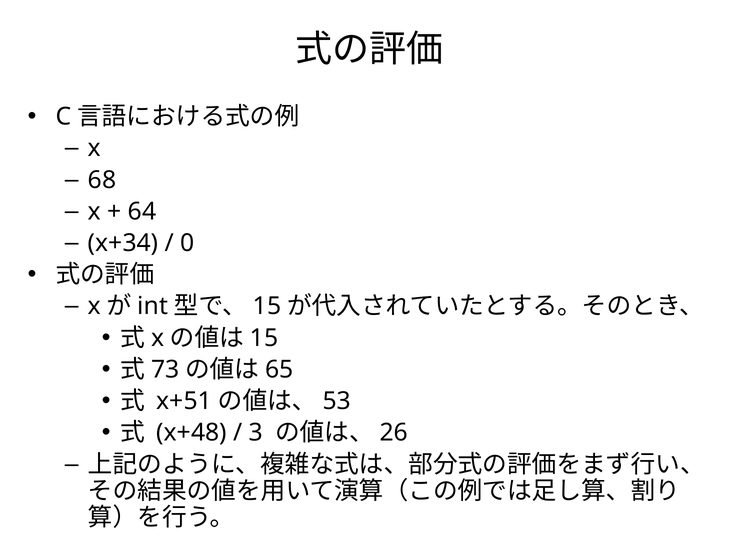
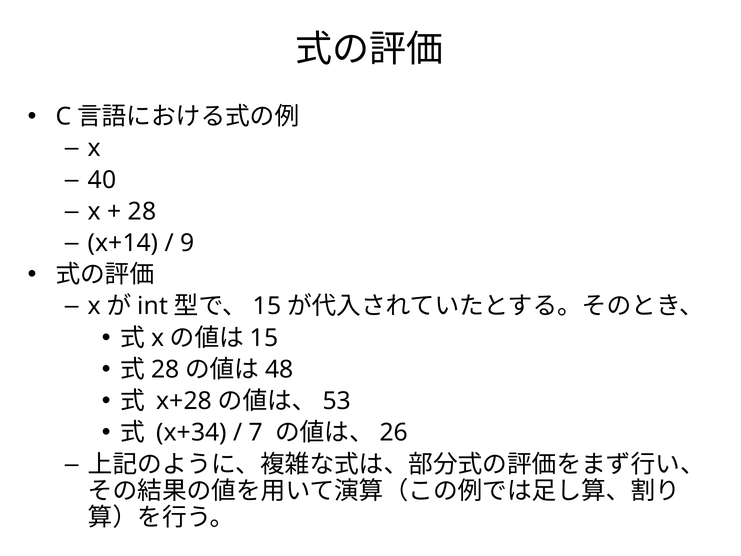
68: 68 -> 40
64 at (142, 211): 64 -> 28
x+34: x+34 -> x+14
0: 0 -> 9
73 at (165, 369): 73 -> 28
65: 65 -> 48
x+51: x+51 -> x+28
x+48: x+48 -> x+34
3: 3 -> 7
